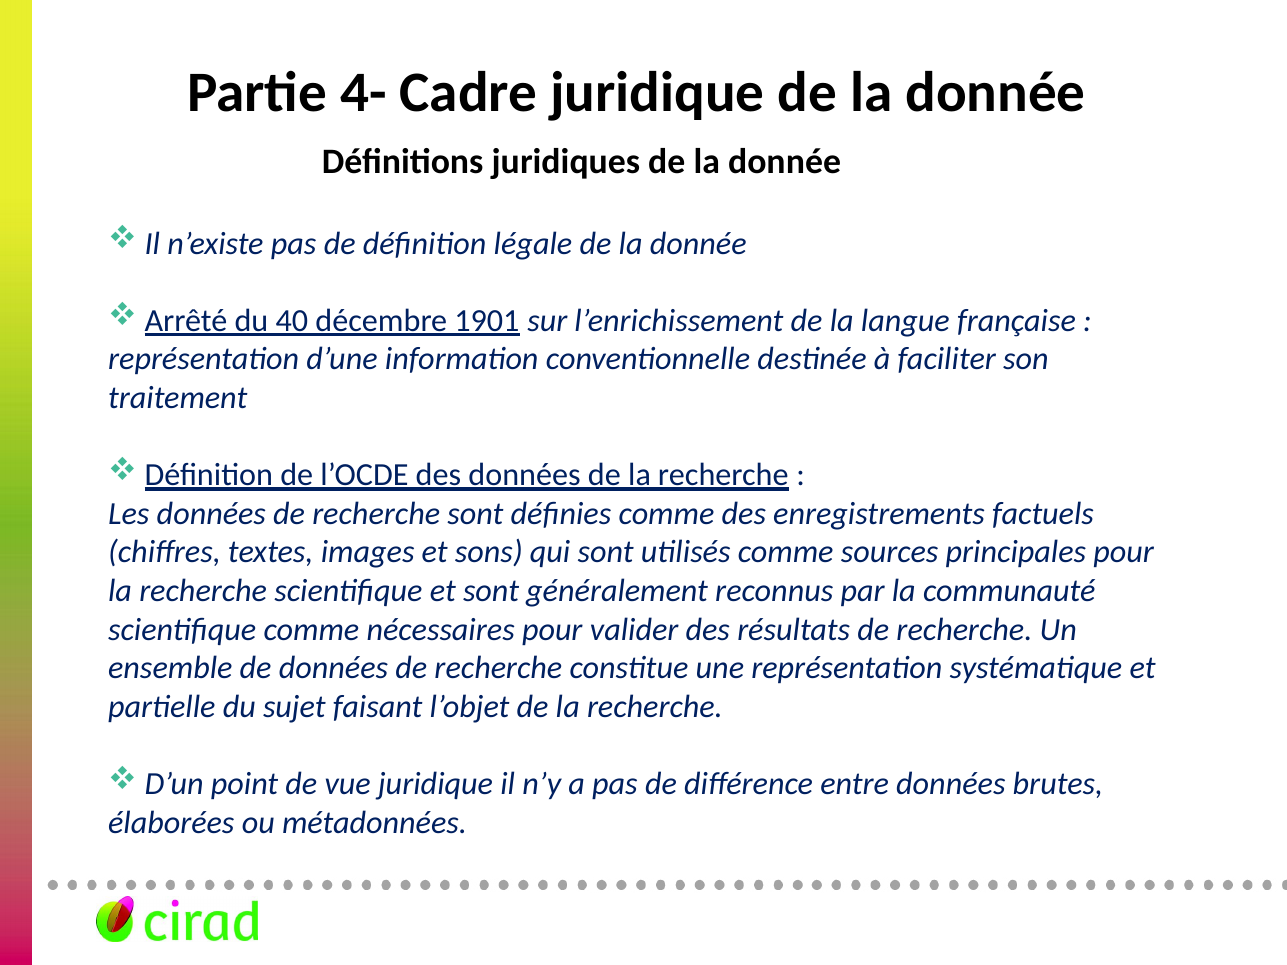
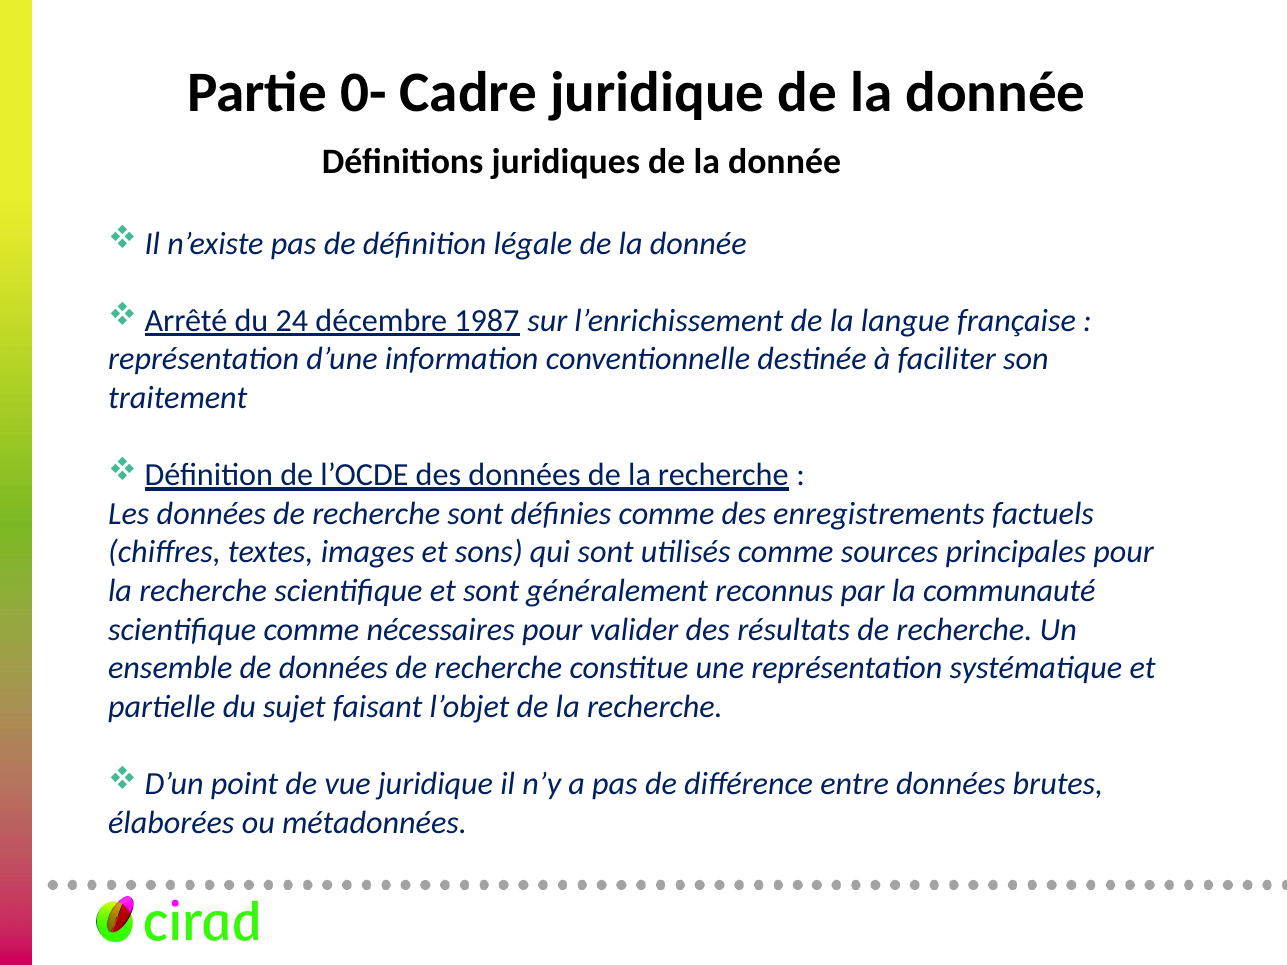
4-: 4- -> 0-
40: 40 -> 24
1901: 1901 -> 1987
